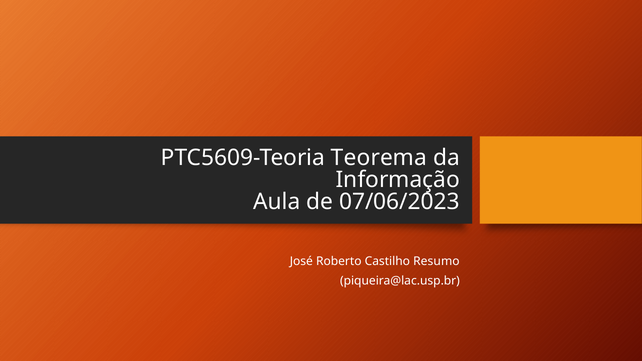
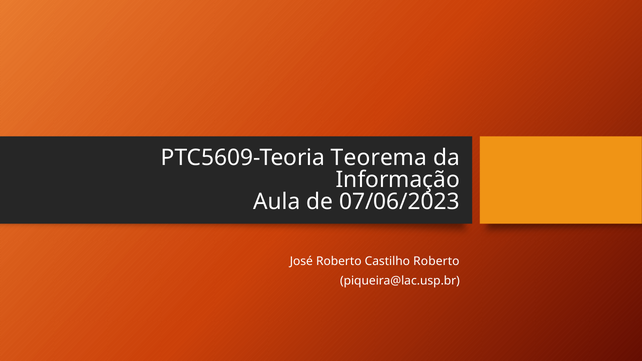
Castilho Resumo: Resumo -> Roberto
